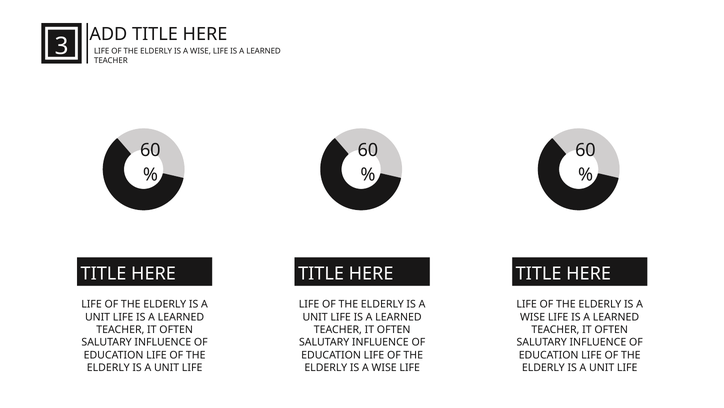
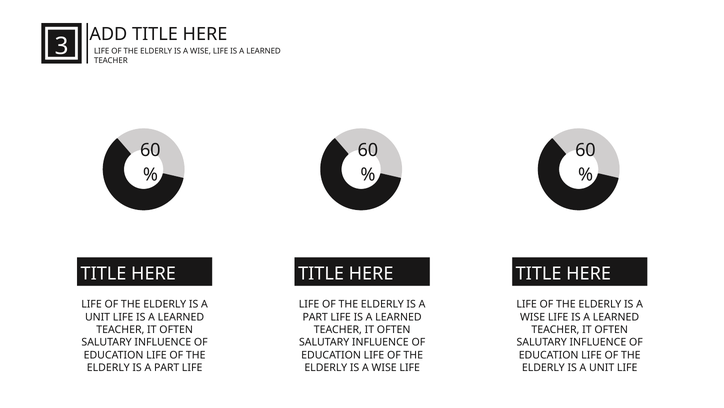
UNIT at (315, 316): UNIT -> PART
UNIT at (167, 367): UNIT -> PART
